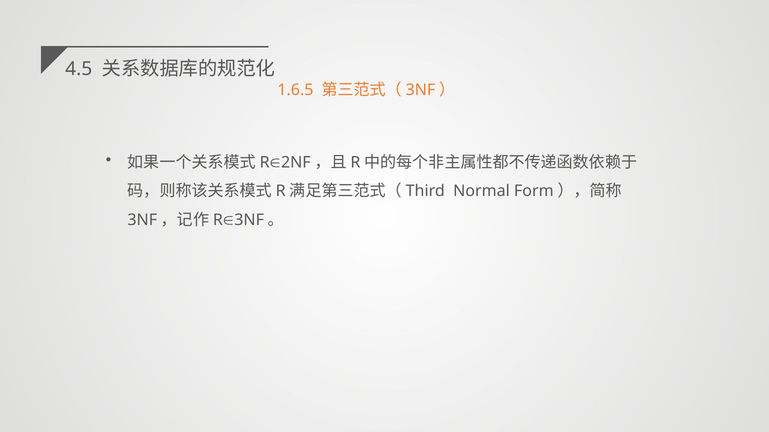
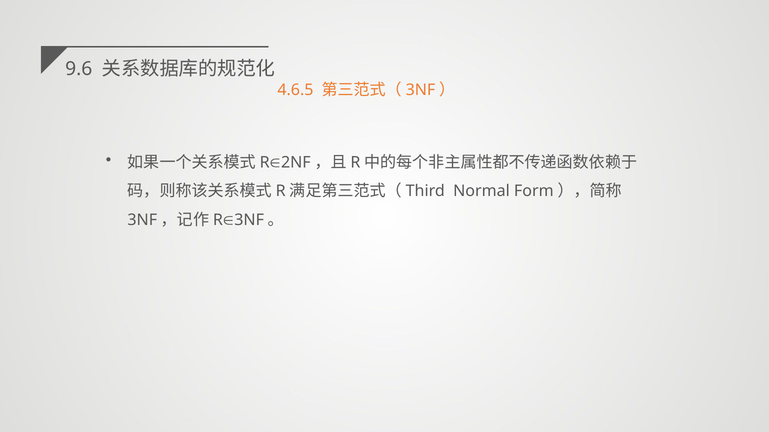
4.5: 4.5 -> 9.6
1.6.5: 1.6.5 -> 4.6.5
